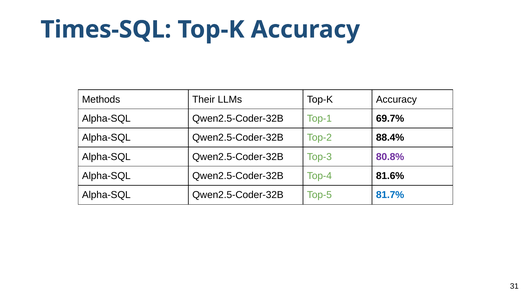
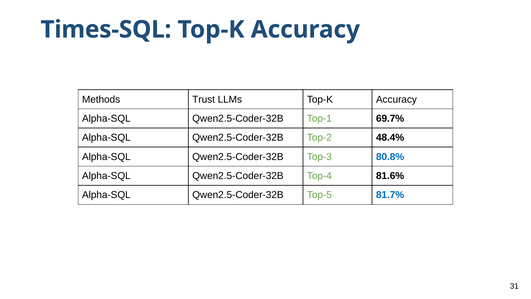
Their: Their -> Trust
88.4%: 88.4% -> 48.4%
80.8% colour: purple -> blue
